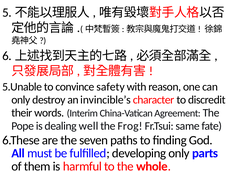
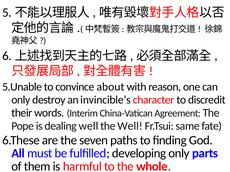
safety: safety -> about
the Frog: Frog -> Well
